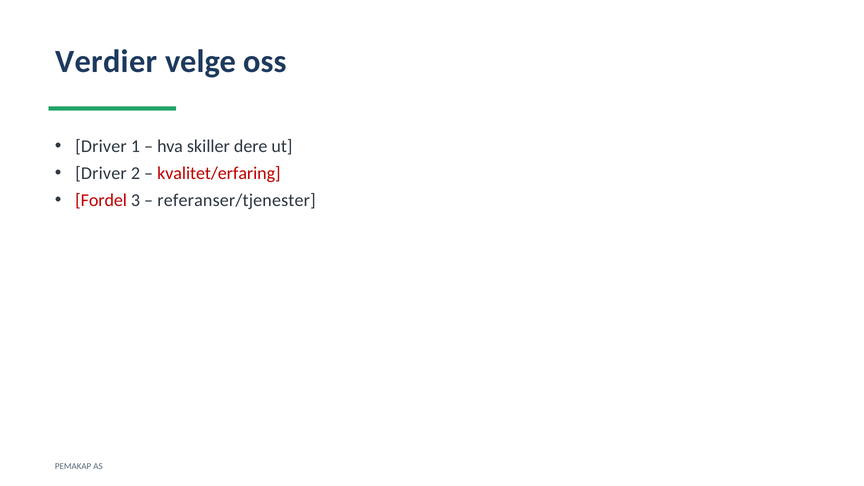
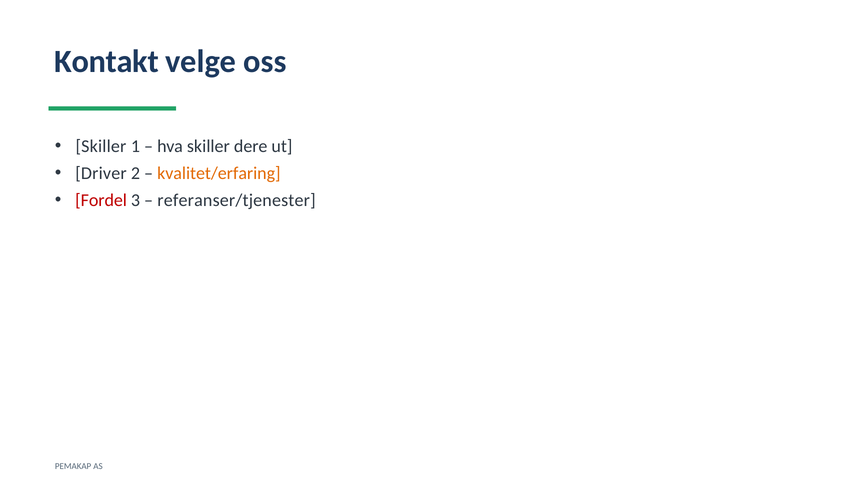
Verdier: Verdier -> Kontakt
Driver at (101, 146): Driver -> Skiller
kvalitet/erfaring colour: red -> orange
